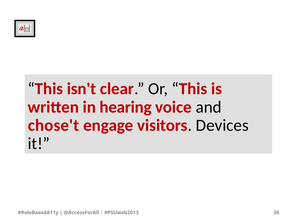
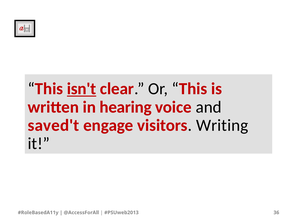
isn't underline: none -> present
chose't: chose't -> saved't
Devices: Devices -> Writing
